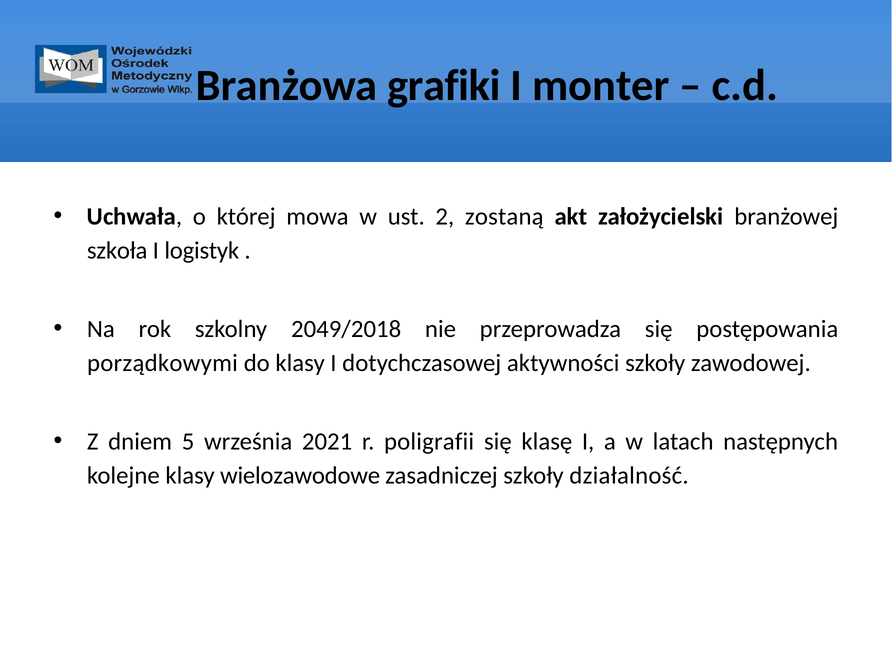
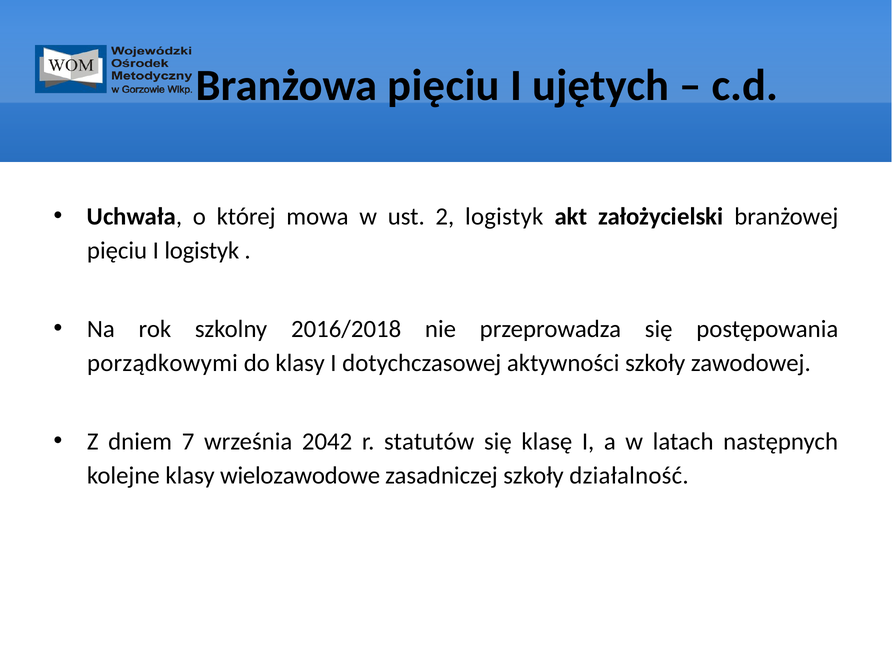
Branżowa grafiki: grafiki -> pięciu
monter: monter -> ujętych
2 zostaną: zostaną -> logistyk
szkoła at (117, 251): szkoła -> pięciu
2049/2018: 2049/2018 -> 2016/2018
5: 5 -> 7
2021: 2021 -> 2042
poligrafii: poligrafii -> statutów
